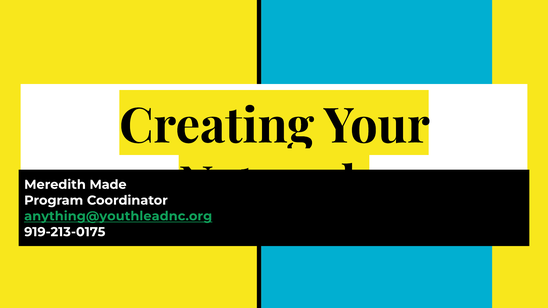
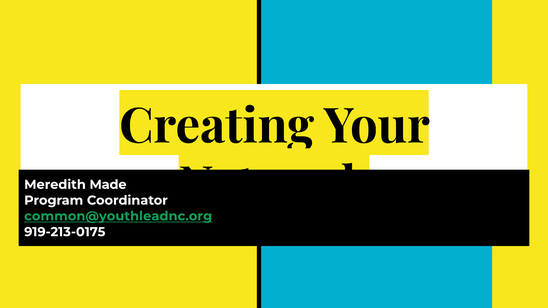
anything@youthleadnc.org: anything@youthleadnc.org -> common@youthleadnc.org
